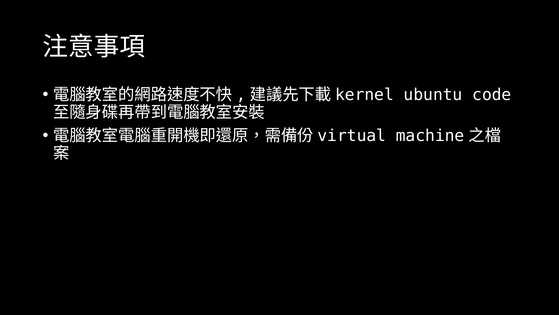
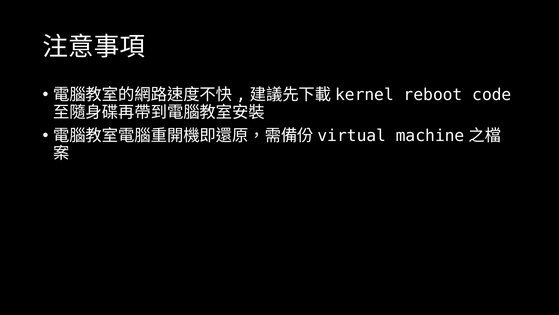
ubuntu: ubuntu -> reboot
